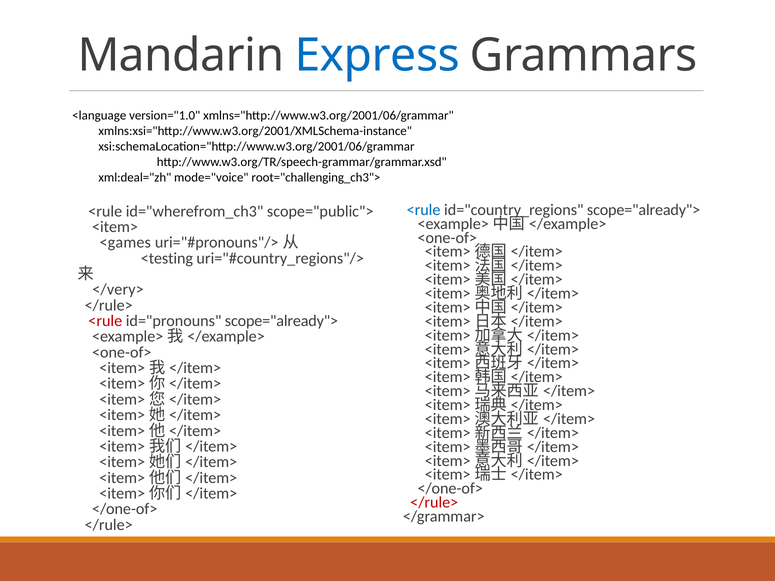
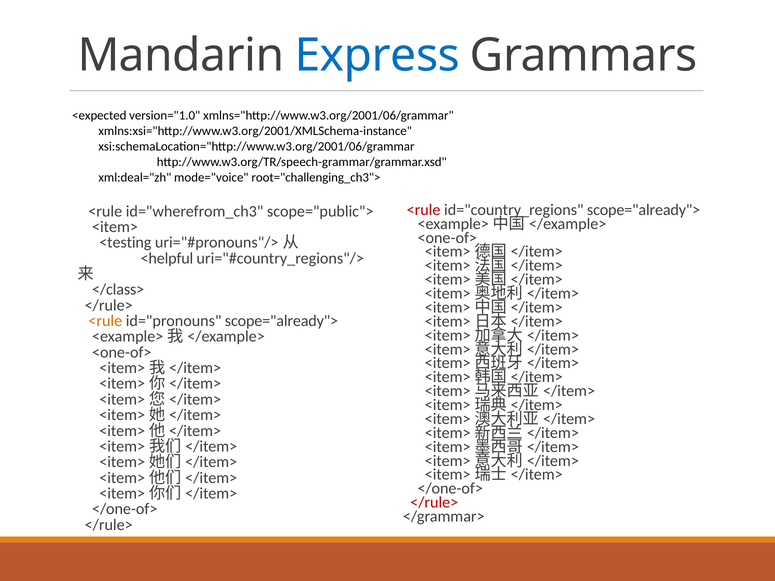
<language: <language -> <expected
<rule at (424, 210) colour: blue -> red
<games: <games -> <testing
<testing: <testing -> <helpful
</very>: </very> -> </class>
<rule at (105, 321) colour: red -> orange
